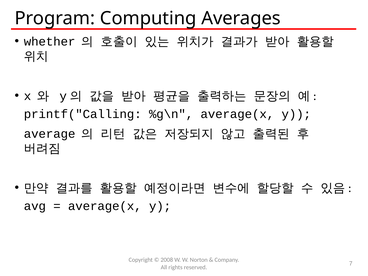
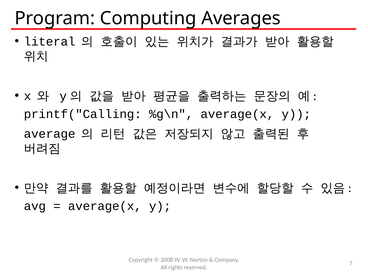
whether: whether -> literal
